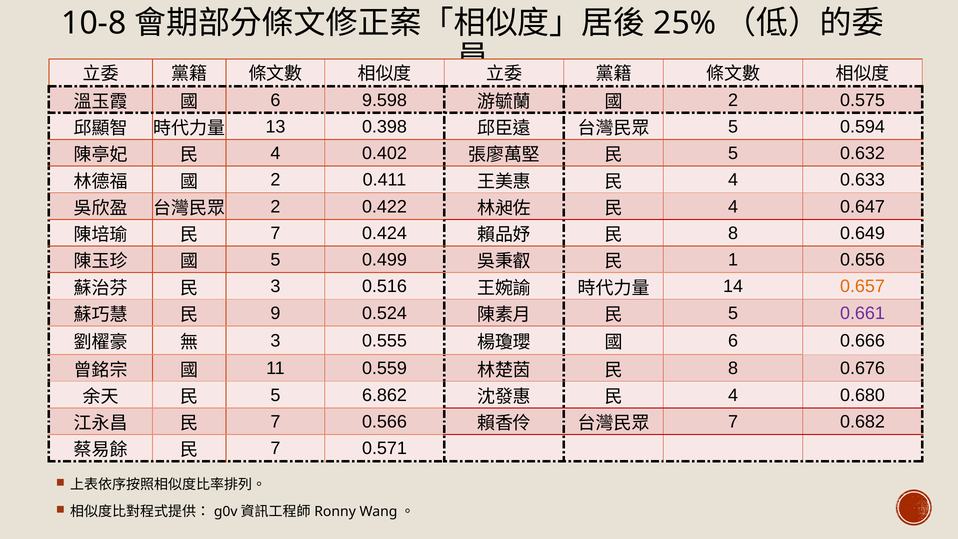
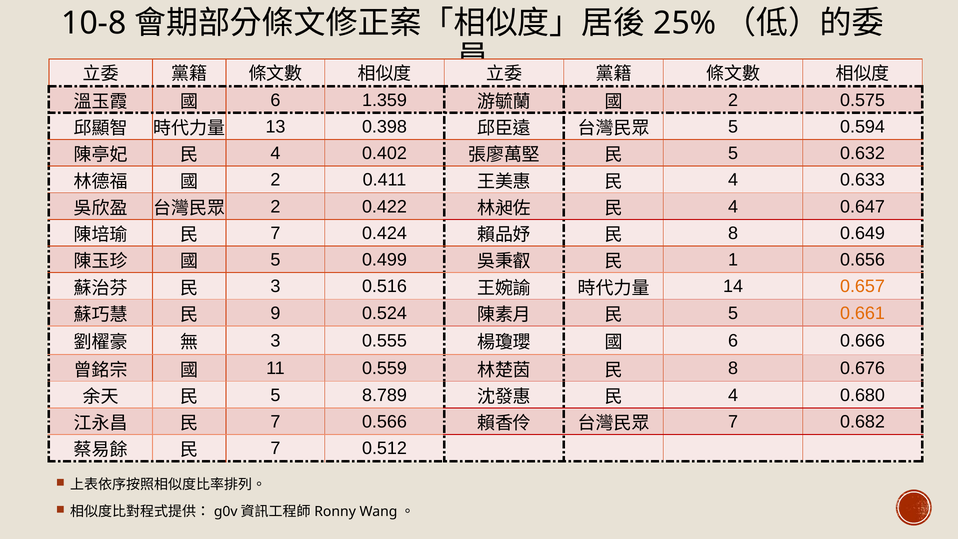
9.598: 9.598 -> 1.359
0.661 colour: purple -> orange
6.862: 6.862 -> 8.789
0.571: 0.571 -> 0.512
